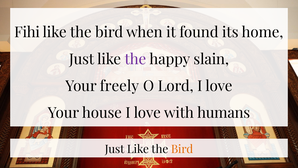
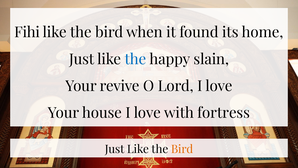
the at (135, 59) colour: purple -> blue
freely: freely -> revive
humans: humans -> fortress
